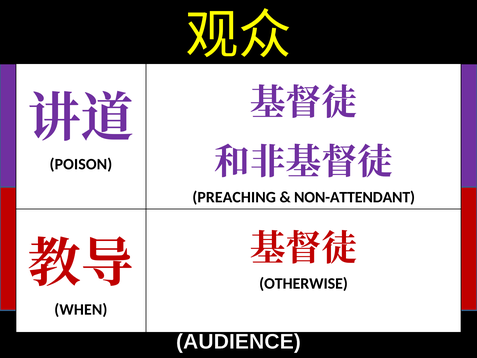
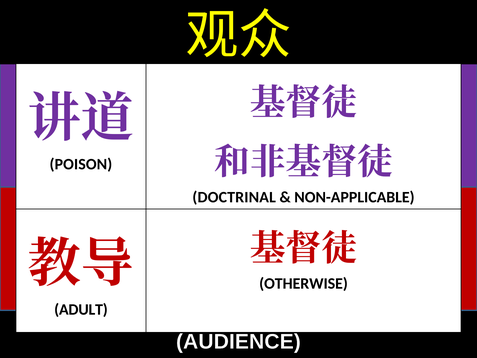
PREACHING: PREACHING -> DOCTRINAL
NON-ATTENDANT: NON-ATTENDANT -> NON-APPLICABLE
WHEN: WHEN -> ADULT
